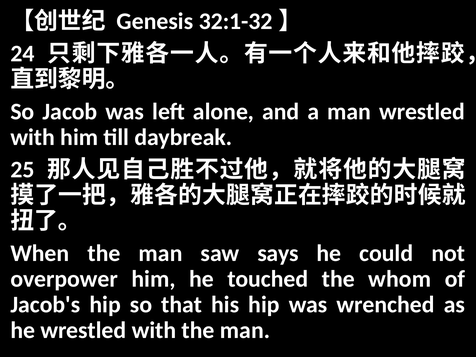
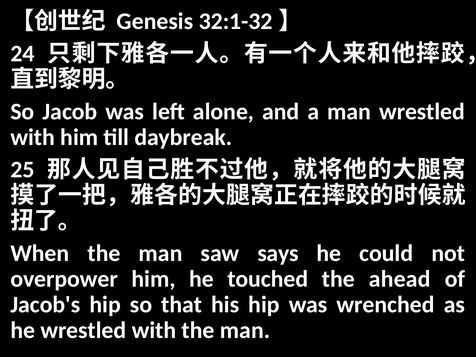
whom: whom -> ahead
